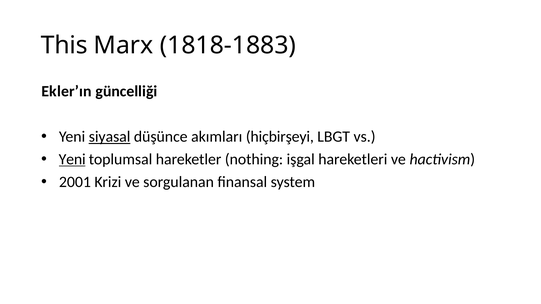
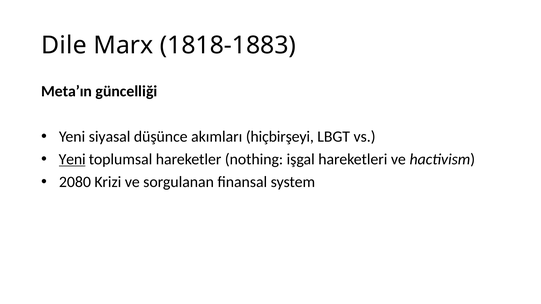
This: This -> Dile
Ekler’ın: Ekler’ın -> Meta’ın
siyasal underline: present -> none
2001: 2001 -> 2080
